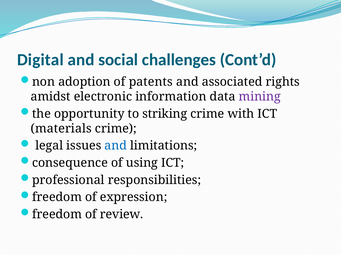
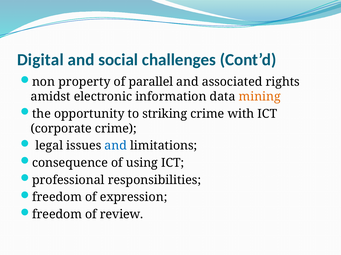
adoption: adoption -> property
patents: patents -> parallel
mining colour: purple -> orange
materials: materials -> corporate
